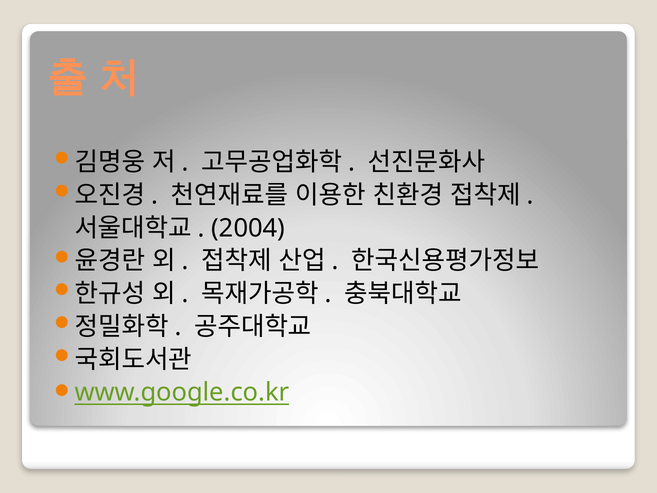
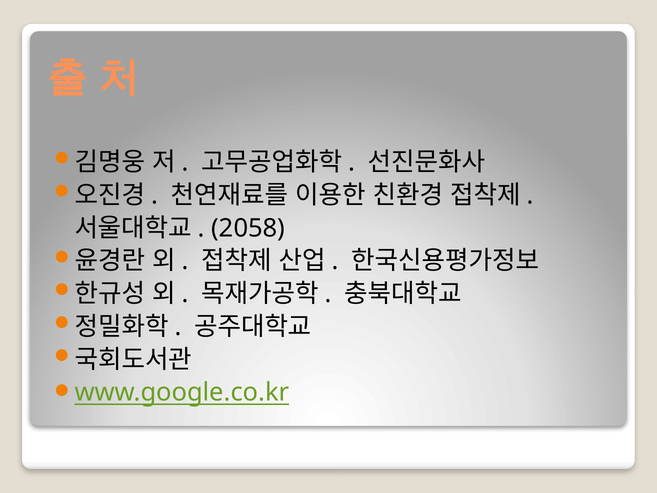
2004: 2004 -> 2058
